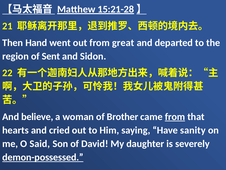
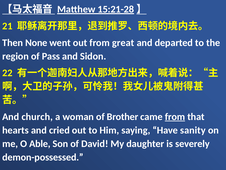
Hand: Hand -> None
Sent: Sent -> Pass
believe: believe -> church
Said: Said -> Able
demon-possessed underline: present -> none
